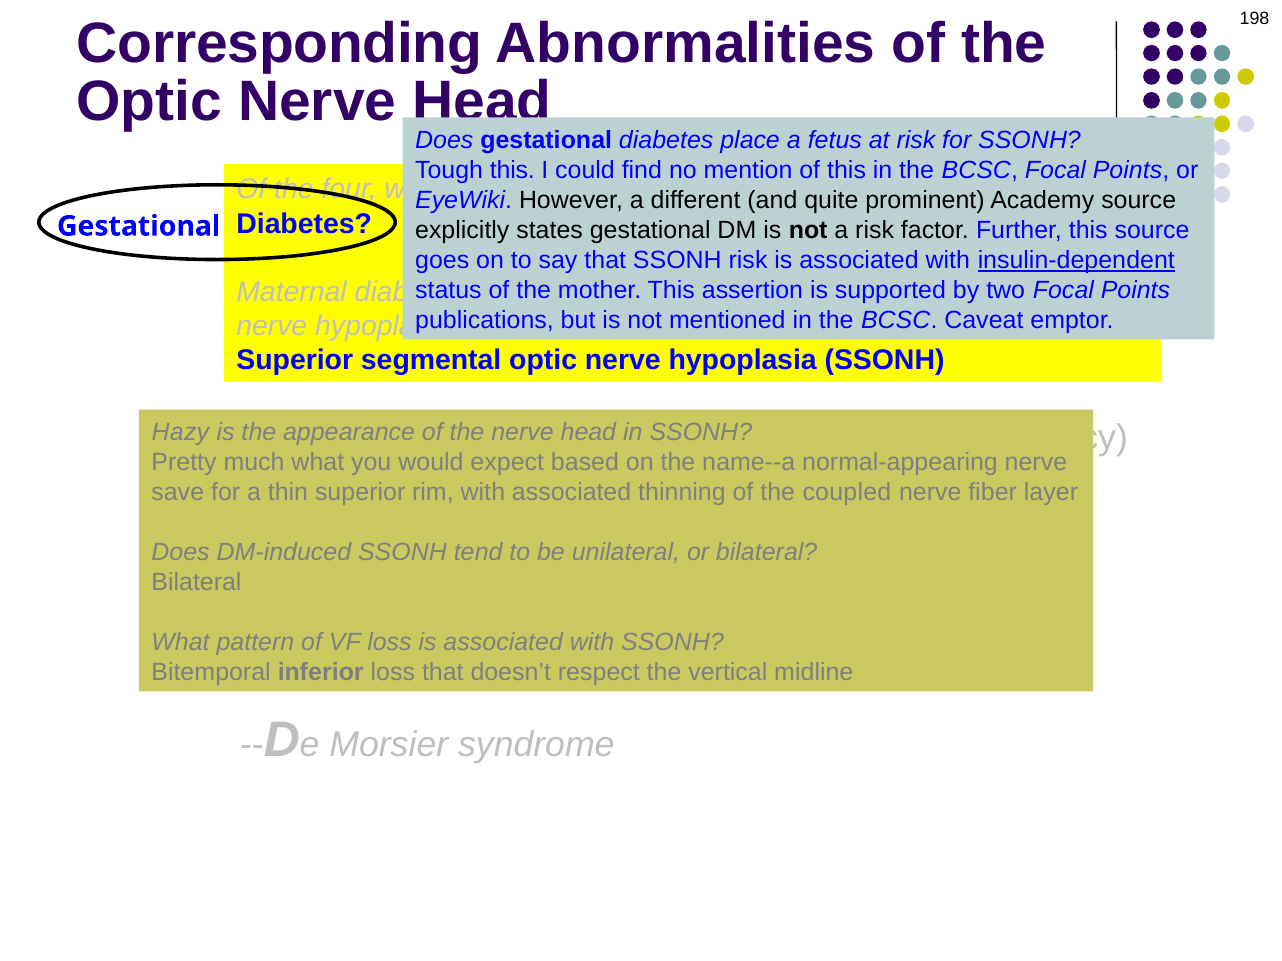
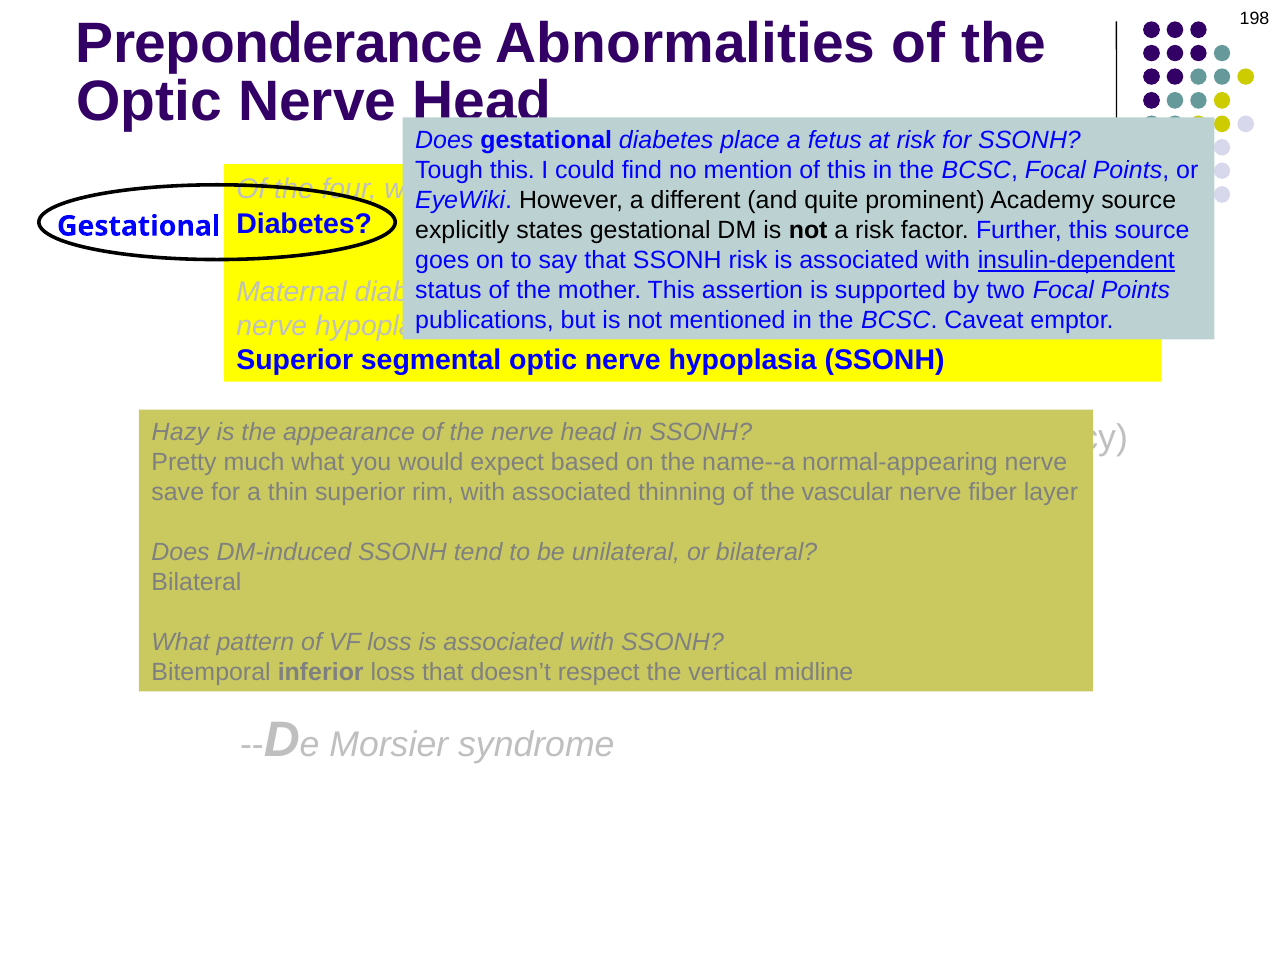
Corresponding: Corresponding -> Preponderance
coupled: coupled -> vascular
